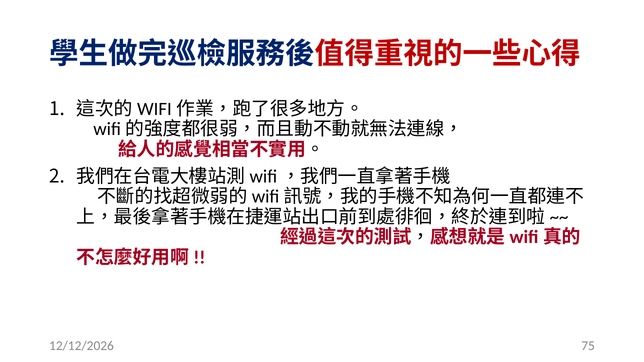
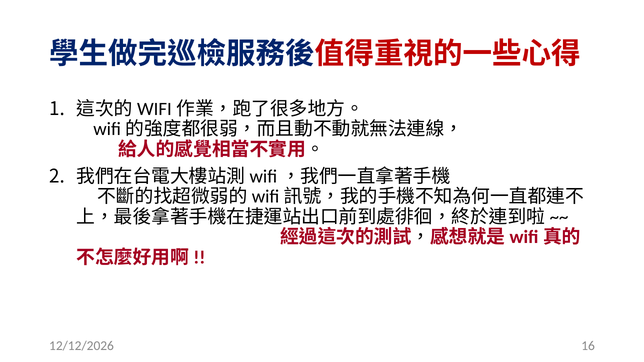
75: 75 -> 16
